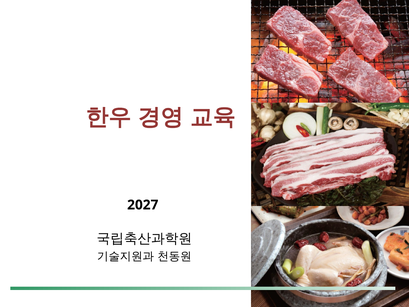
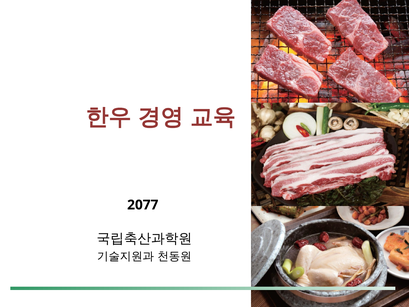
2027: 2027 -> 2077
